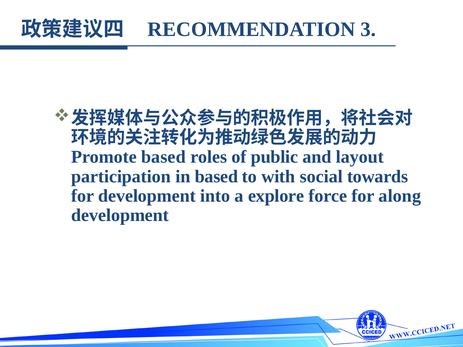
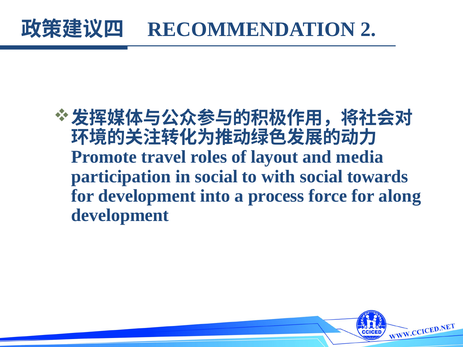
3: 3 -> 2
Promote based: based -> travel
public: public -> layout
layout: layout -> media
in based: based -> social
explore: explore -> process
